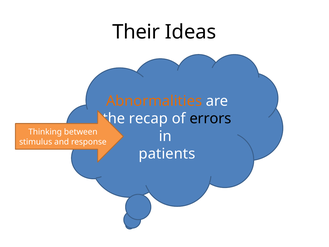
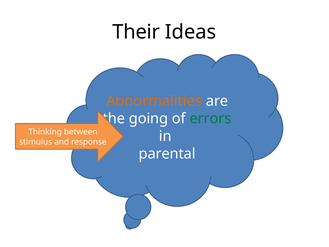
recap: recap -> going
errors colour: black -> green
patients: patients -> parental
